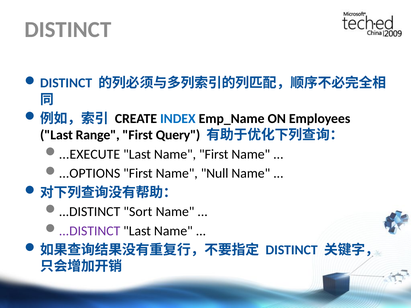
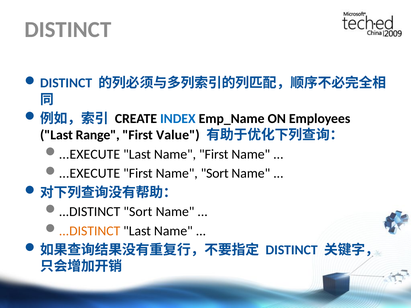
Query: Query -> Value
...OPTIONS at (90, 174): ...OPTIONS -> ...EXECUTE
Name Null: Null -> Sort
...DISTINCT at (90, 231) colour: purple -> orange
